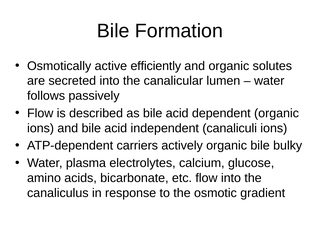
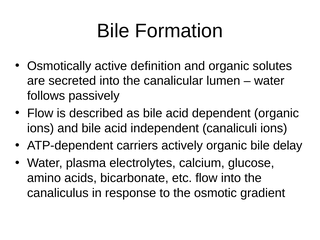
efficiently: efficiently -> definition
bulky: bulky -> delay
